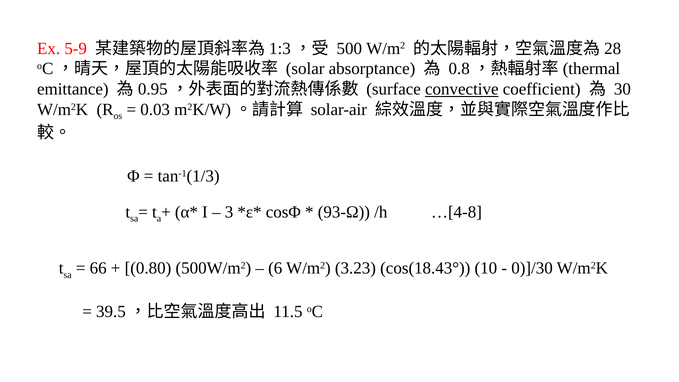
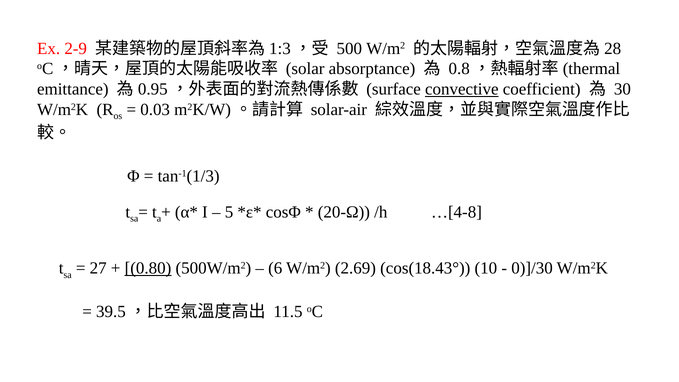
5-9: 5-9 -> 2-9
3: 3 -> 5
93-Ω: 93-Ω -> 20-Ω
66: 66 -> 27
0.80 underline: none -> present
3.23: 3.23 -> 2.69
